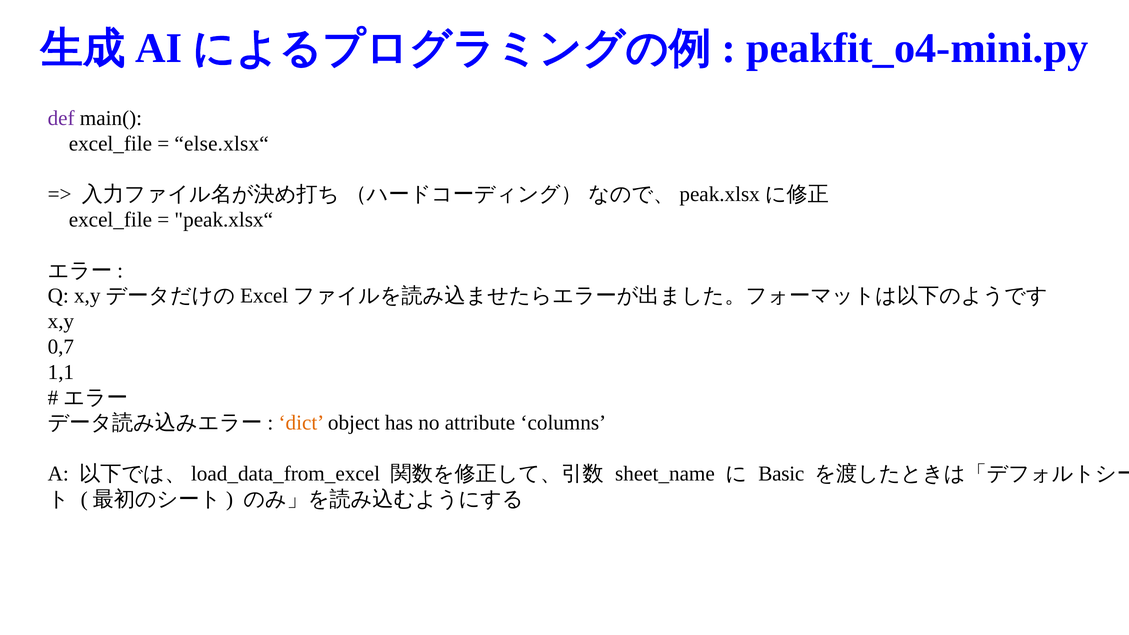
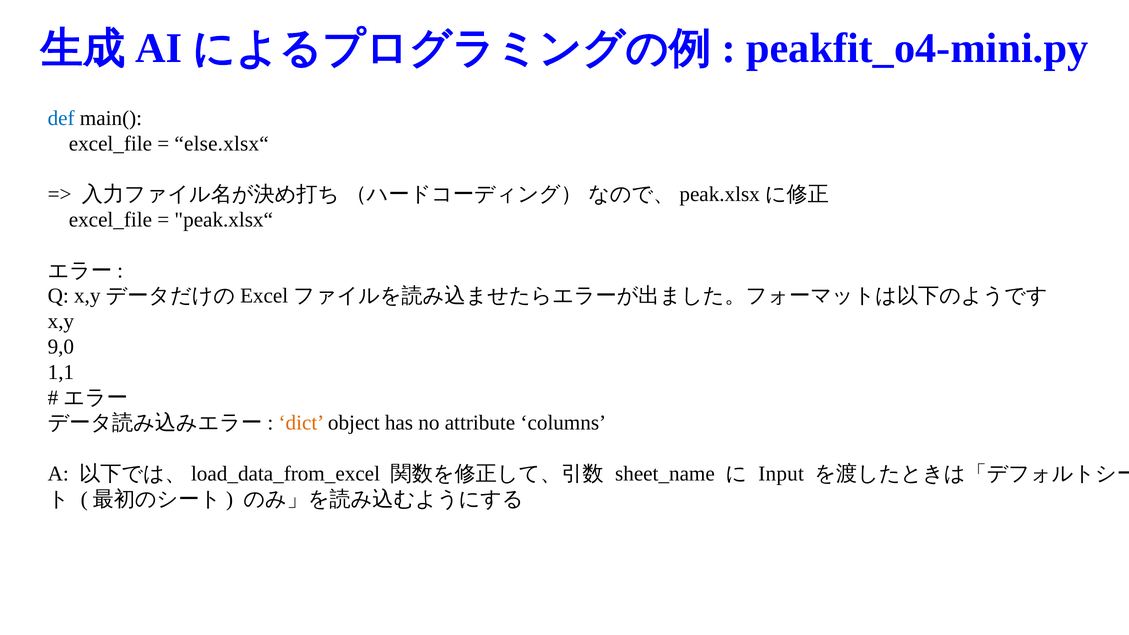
def colour: purple -> blue
0,7: 0,7 -> 9,0
Basic: Basic -> Input
